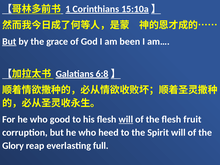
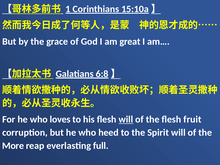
But at (9, 41) underline: present -> none
been: been -> great
good: good -> loves
Glory: Glory -> More
